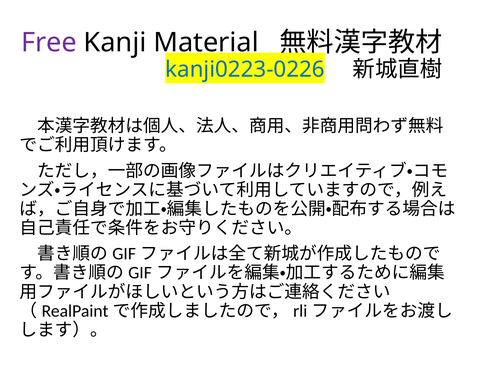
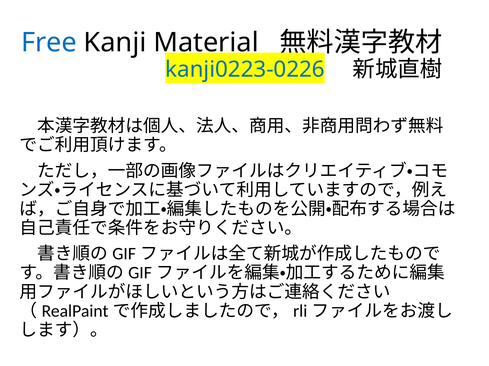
Free colour: purple -> blue
